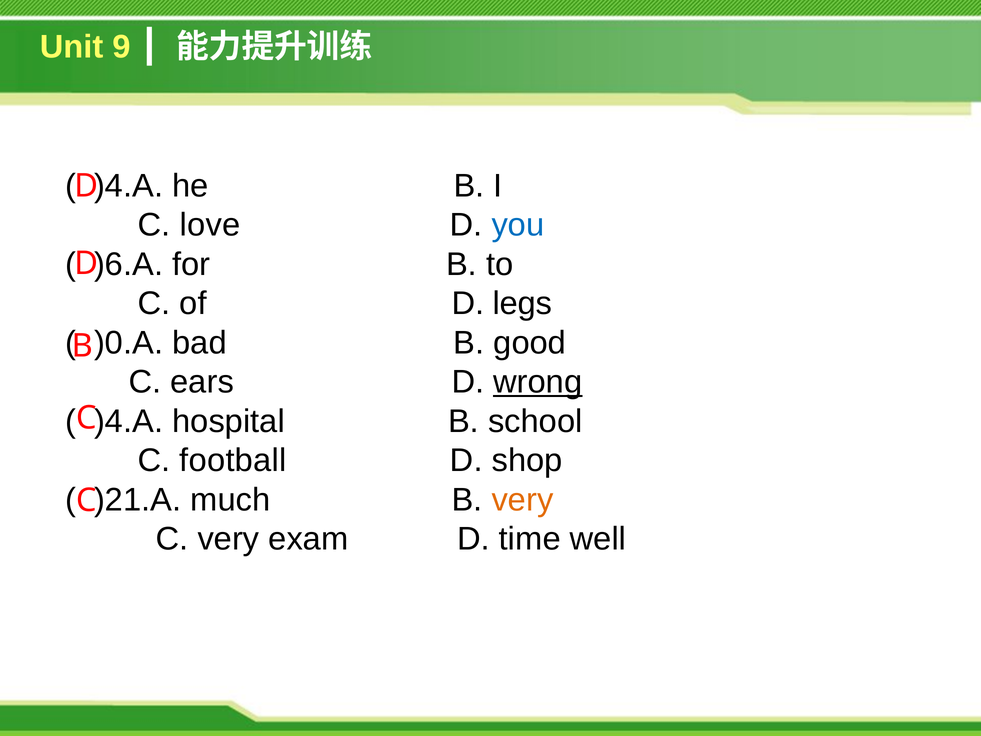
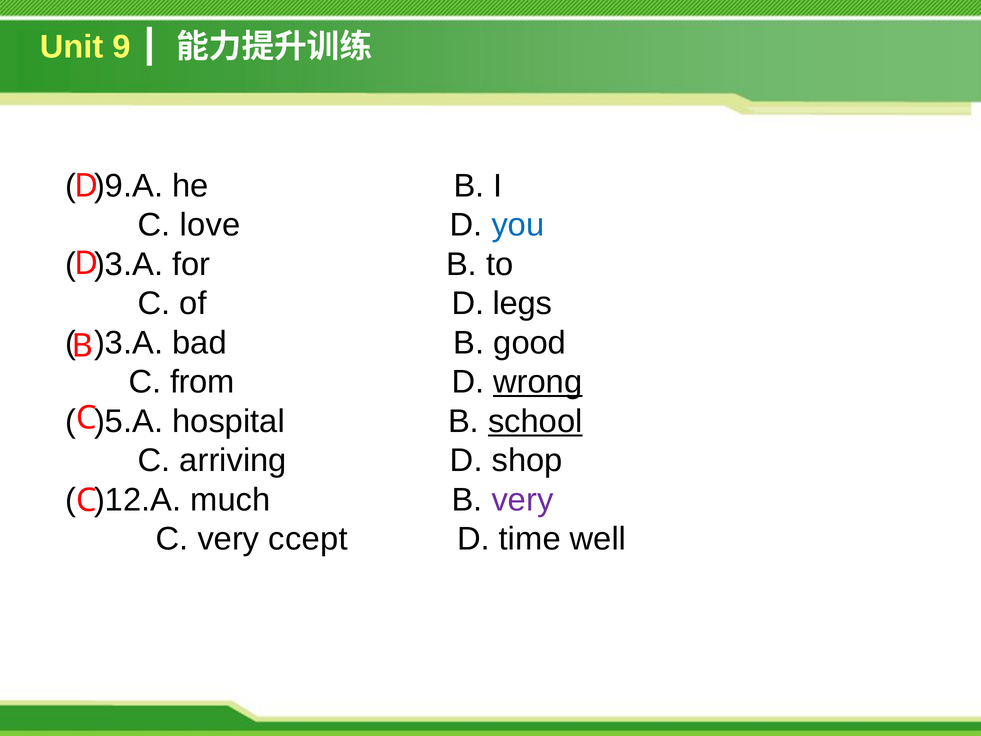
)4.A at (129, 186): )4.A -> )9.A
)6.A at (129, 264): )6.A -> )3.A
)0.A at (129, 343): )0.A -> )3.A
ears: ears -> from
)4.A at (129, 421): )4.A -> )5.A
school underline: none -> present
football: football -> arriving
)21.A: )21.A -> )12.A
very at (522, 500) colour: orange -> purple
exam: exam -> ccept
